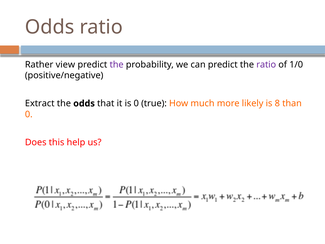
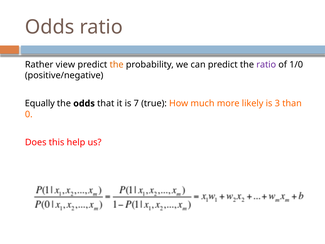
the at (117, 65) colour: purple -> orange
Extract: Extract -> Equally
is 0: 0 -> 7
8: 8 -> 3
